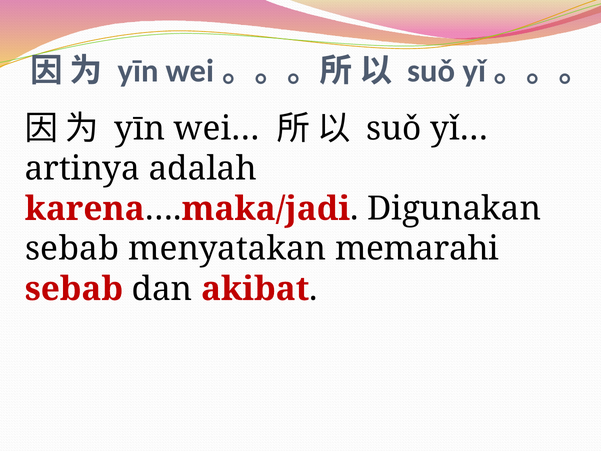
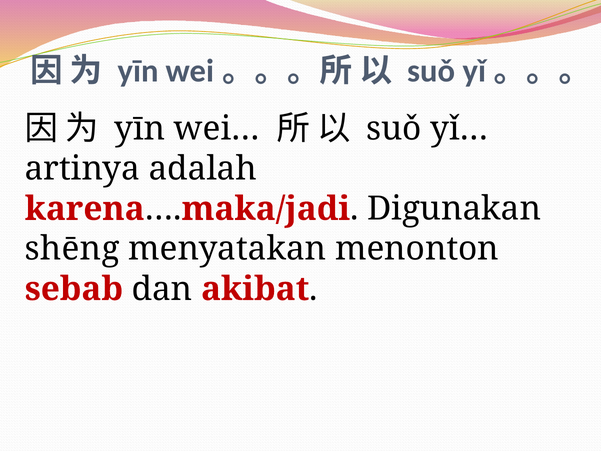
sebab at (72, 249): sebab -> shēng
memarahi: memarahi -> menonton
